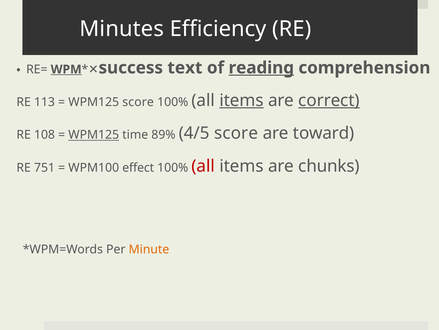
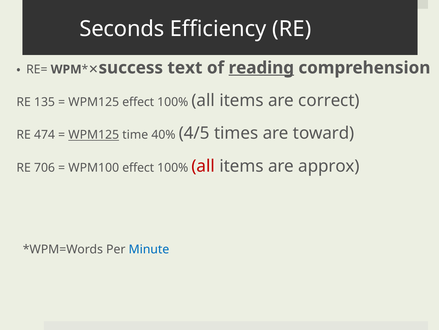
Minutes: Minutes -> Seconds
WPM underline: present -> none
113: 113 -> 135
WPM125 score: score -> effect
items at (241, 100) underline: present -> none
correct underline: present -> none
108: 108 -> 474
89%: 89% -> 40%
4/5 score: score -> times
751: 751 -> 706
chunks: chunks -> approx
Minute colour: orange -> blue
